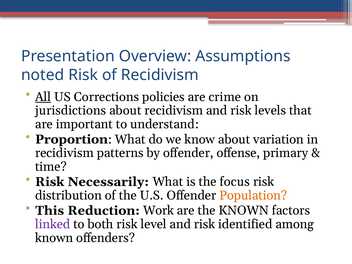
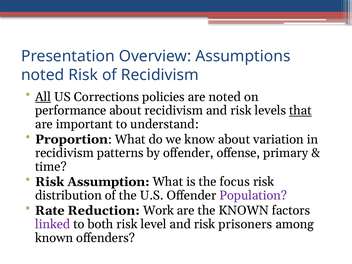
are crime: crime -> noted
jurisdictions: jurisdictions -> performance
that underline: none -> present
Necessarily: Necessarily -> Assumption
Population colour: orange -> purple
This: This -> Rate
identified: identified -> prisoners
